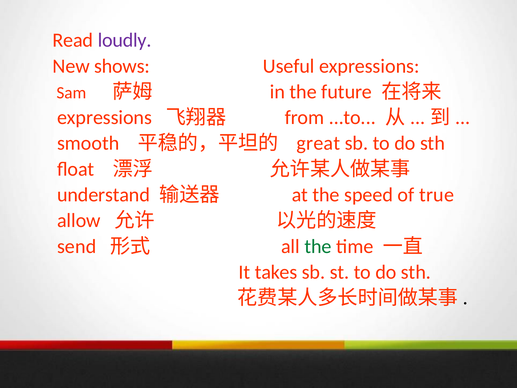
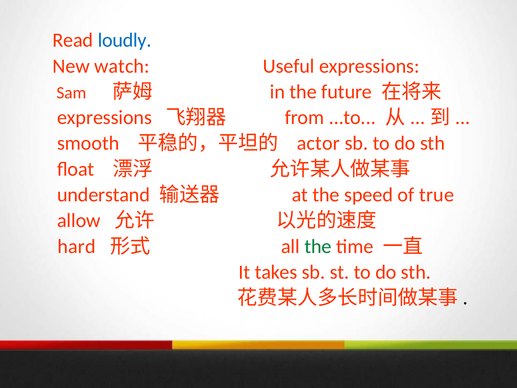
loudly colour: purple -> blue
shows: shows -> watch
great: great -> actor
send: send -> hard
